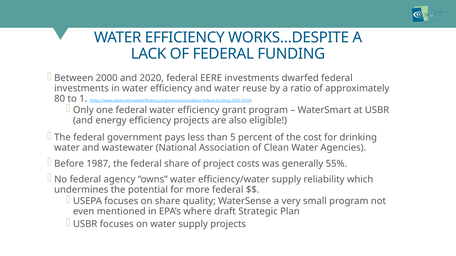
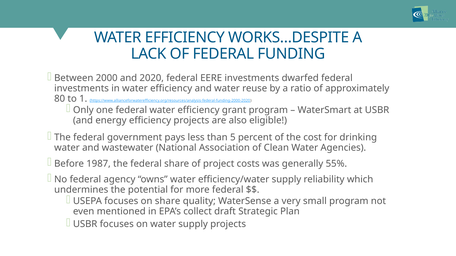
where: where -> collect
